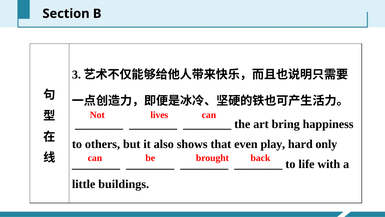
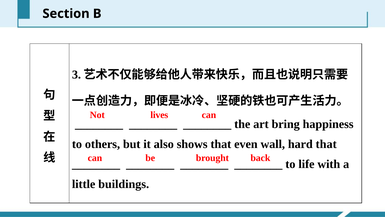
play: play -> wall
hard only: only -> that
